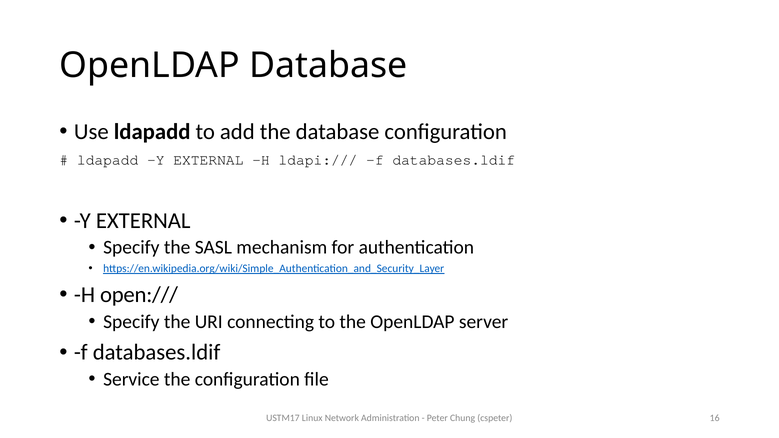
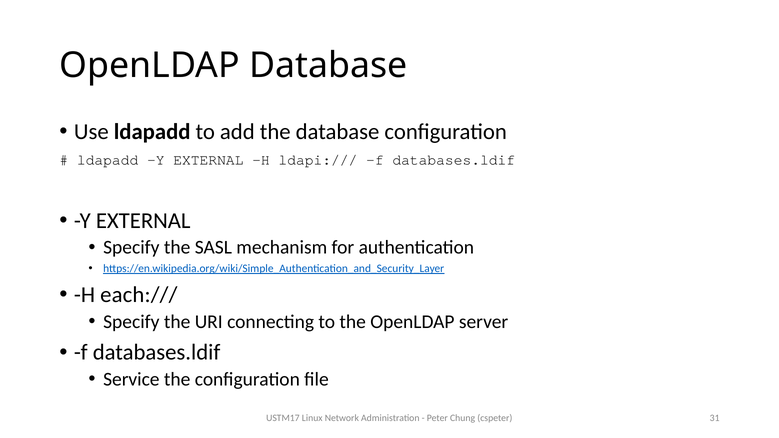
open:///: open:/// -> each:///
16: 16 -> 31
